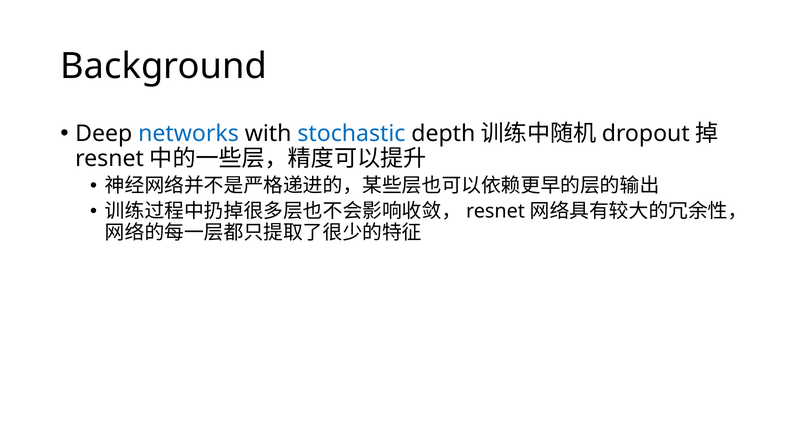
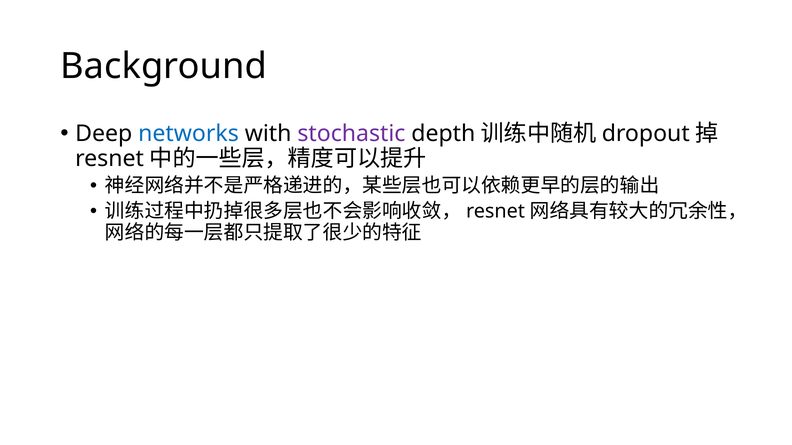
stochastic colour: blue -> purple
